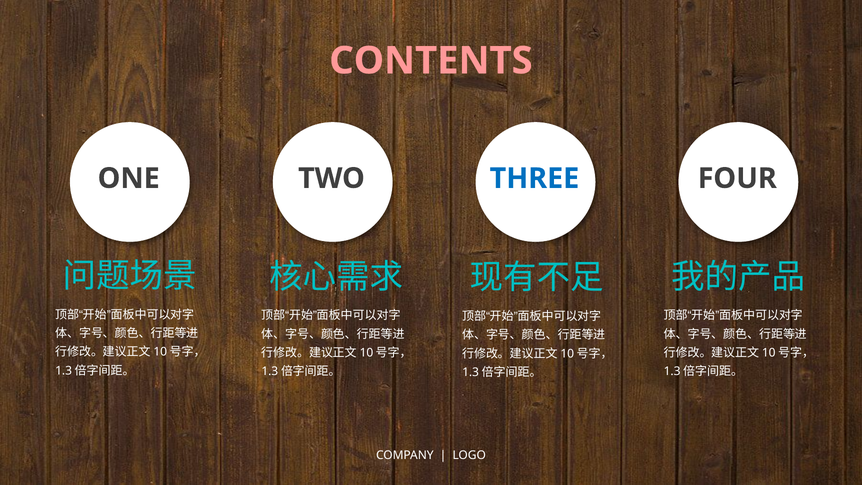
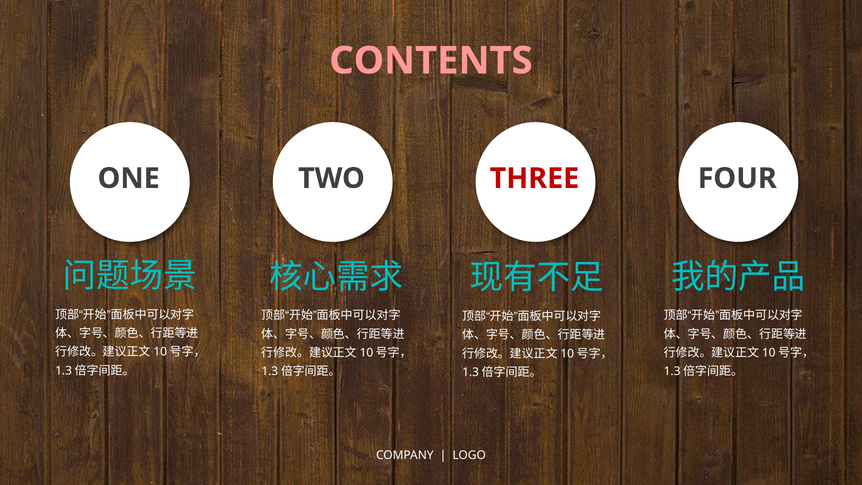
THREE colour: blue -> red
